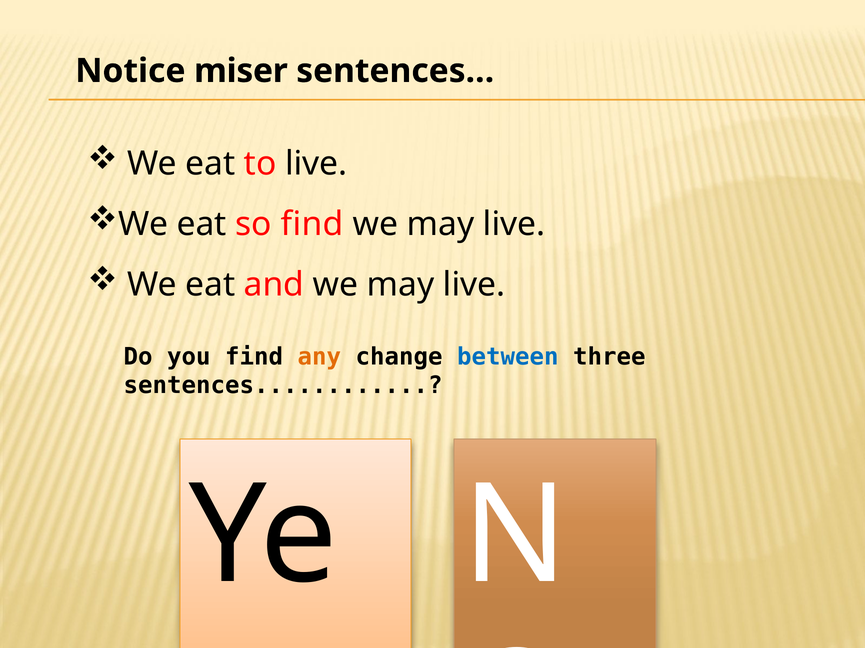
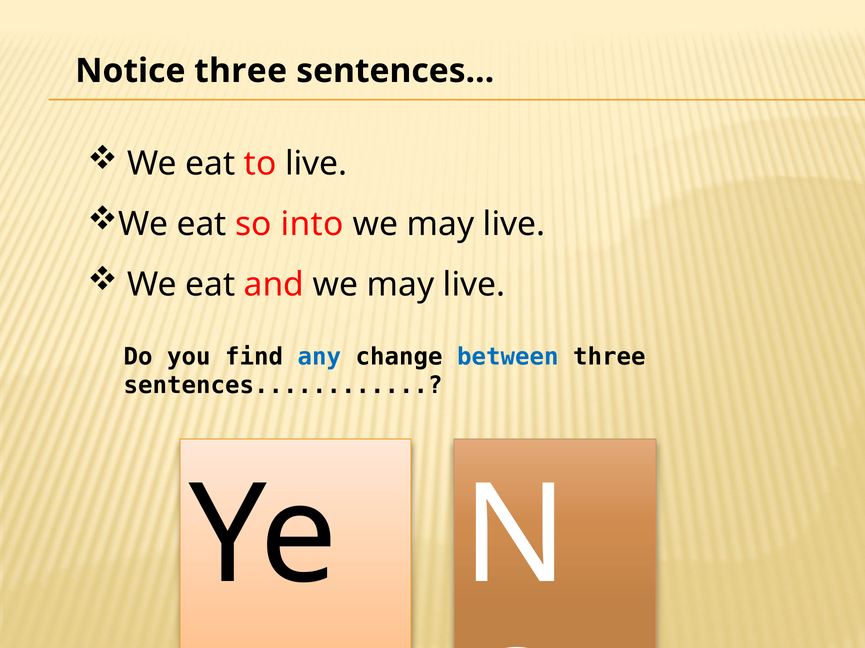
Notice miser: miser -> three
so find: find -> into
any colour: orange -> blue
